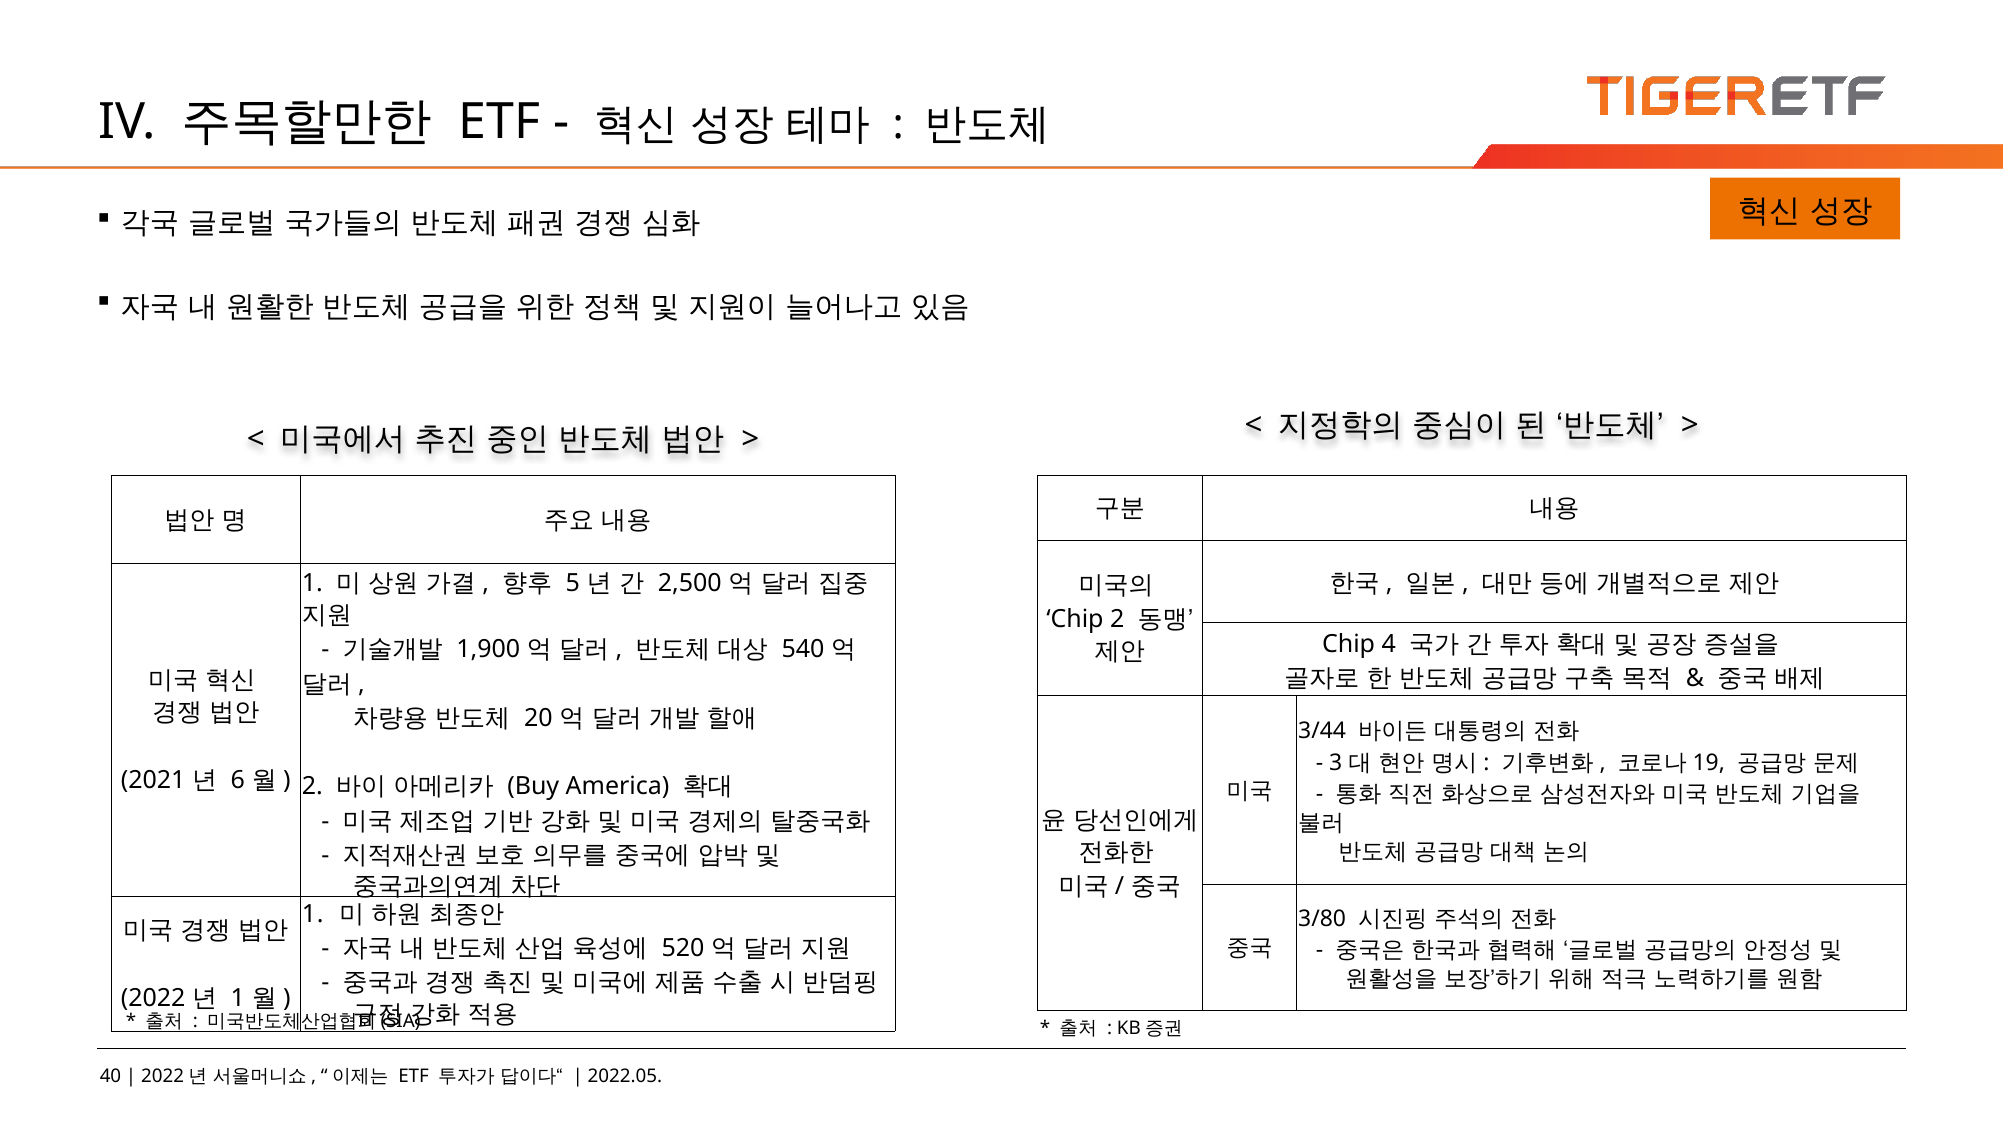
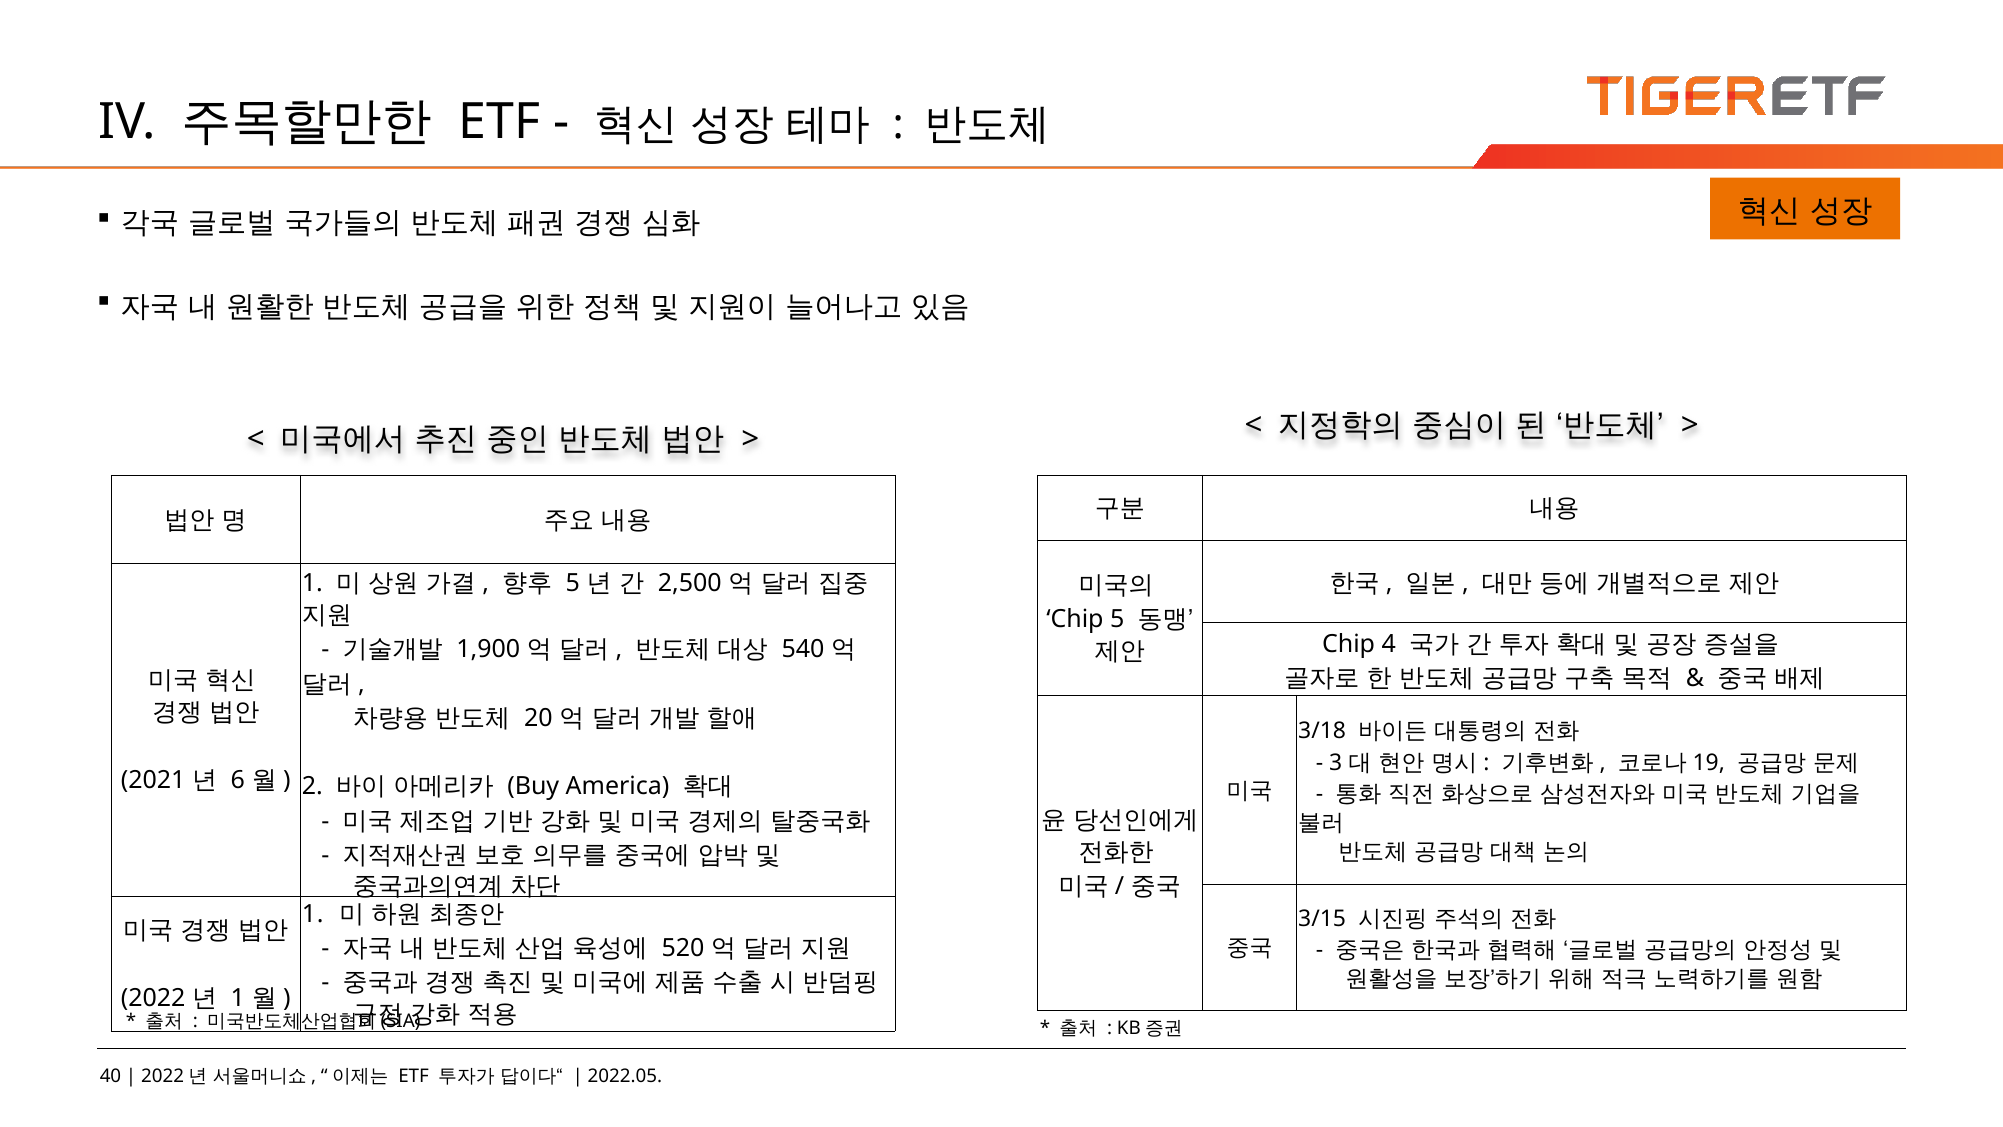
Chip 2: 2 -> 5
3/44: 3/44 -> 3/18
3/80: 3/80 -> 3/15
